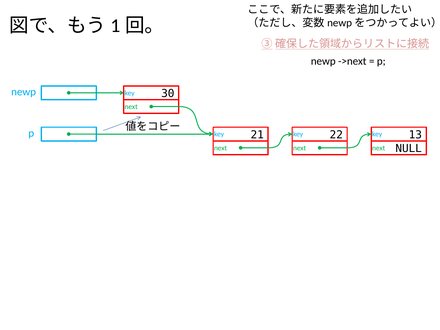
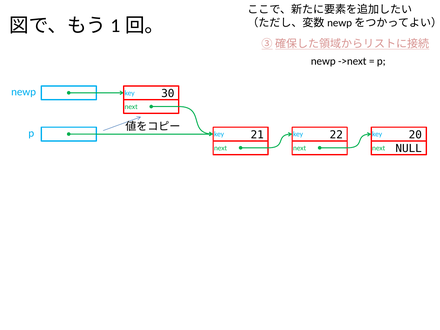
13: 13 -> 20
